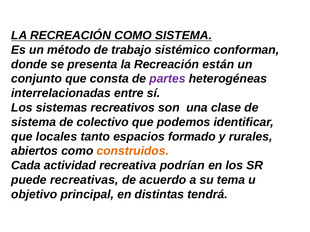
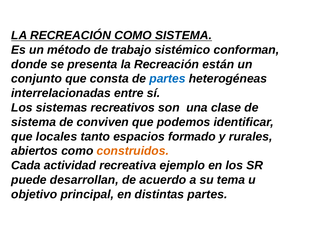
partes at (167, 79) colour: purple -> blue
colectivo: colectivo -> conviven
podrían: podrían -> ejemplo
recreativas: recreativas -> desarrollan
distintas tendrá: tendrá -> partes
